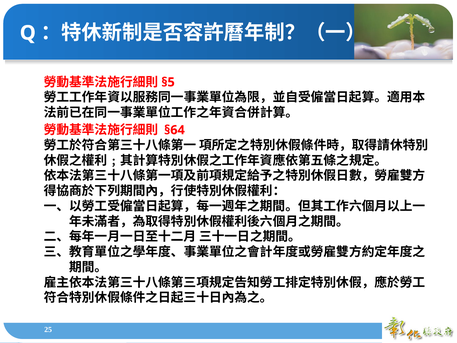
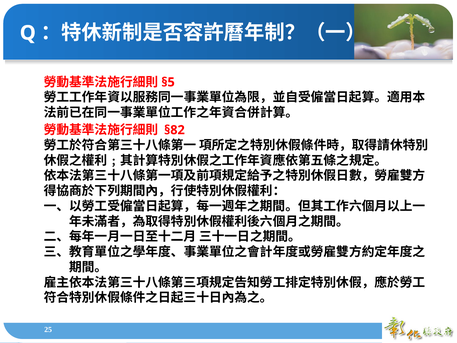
§64: §64 -> §82
